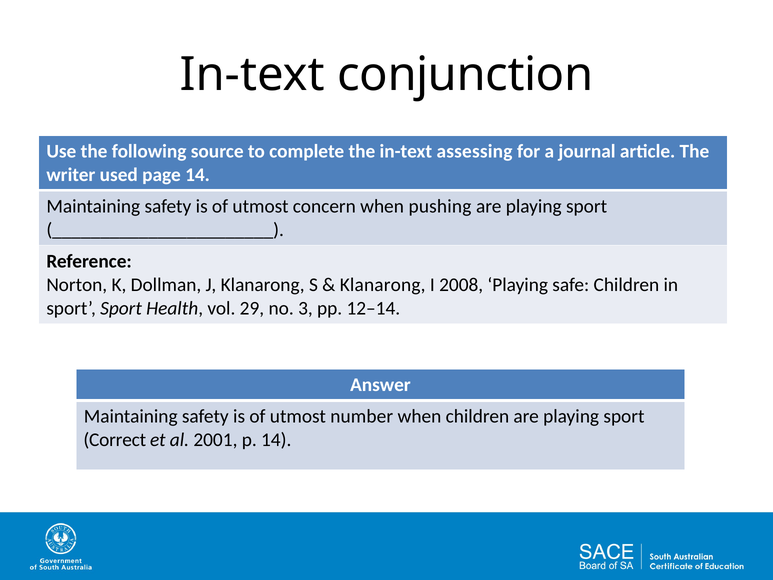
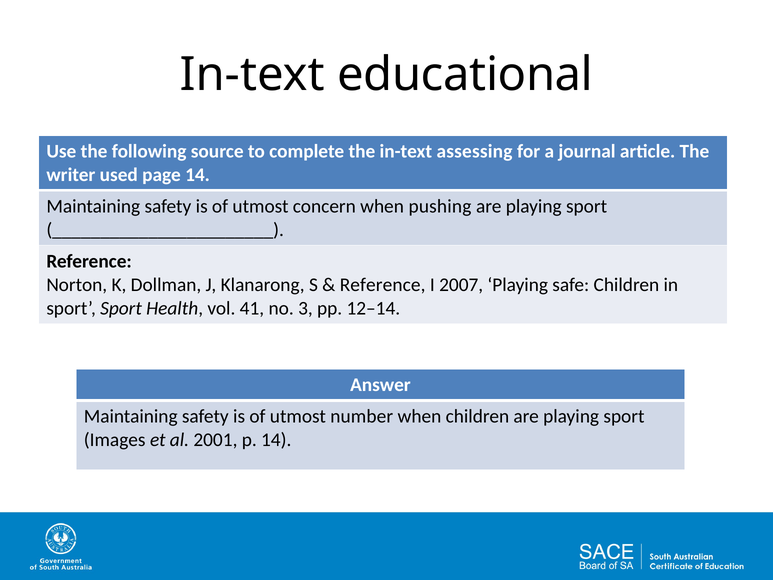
conjunction: conjunction -> educational
Klanarong at (383, 285): Klanarong -> Reference
2008: 2008 -> 2007
29: 29 -> 41
Correct: Correct -> Images
